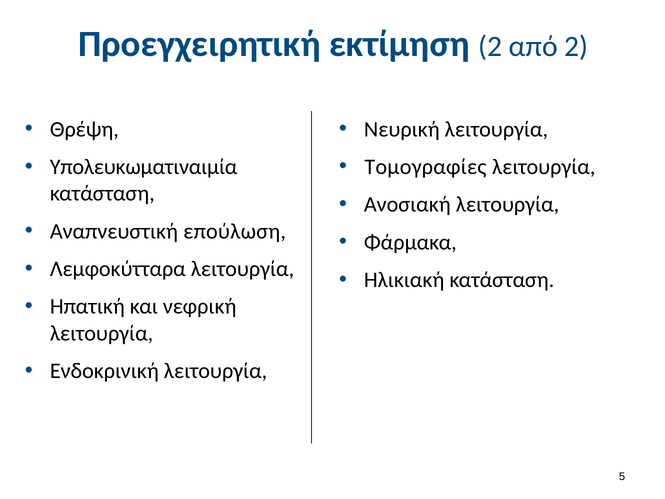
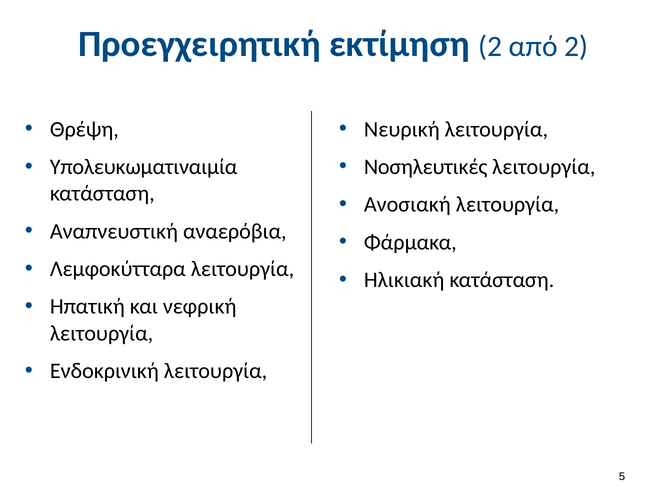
Τομογραφίες: Τομογραφίες -> Νοσηλευτικές
επούλωση: επούλωση -> αναερόβια
